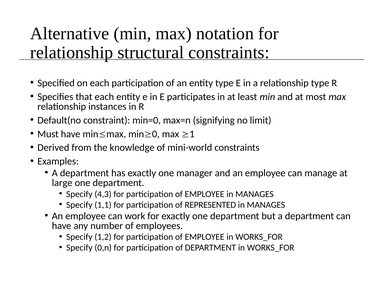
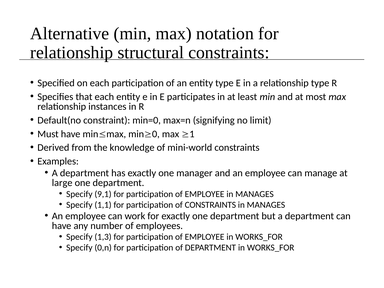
4,3: 4,3 -> 9,1
of REPRESENTED: REPRESENTED -> CONSTRAINTS
1,2: 1,2 -> 1,3
